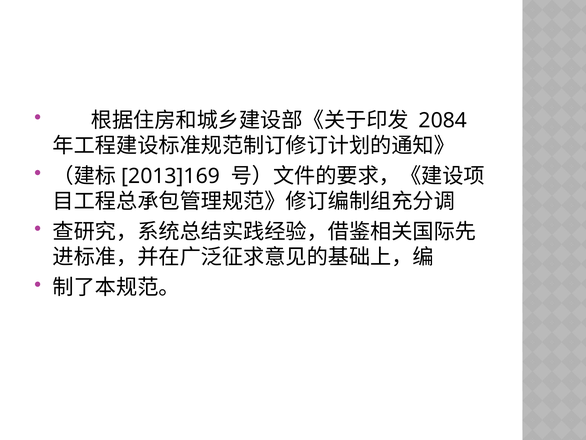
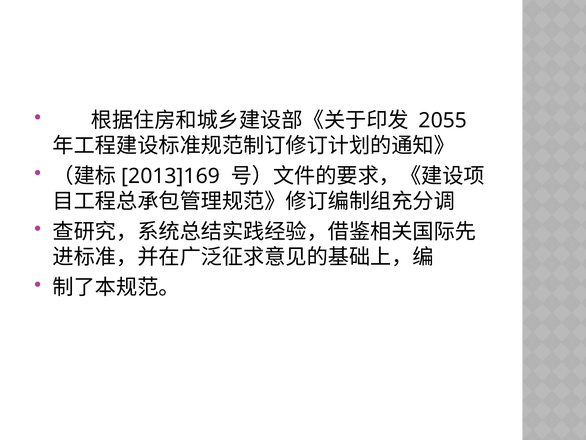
2084: 2084 -> 2055
